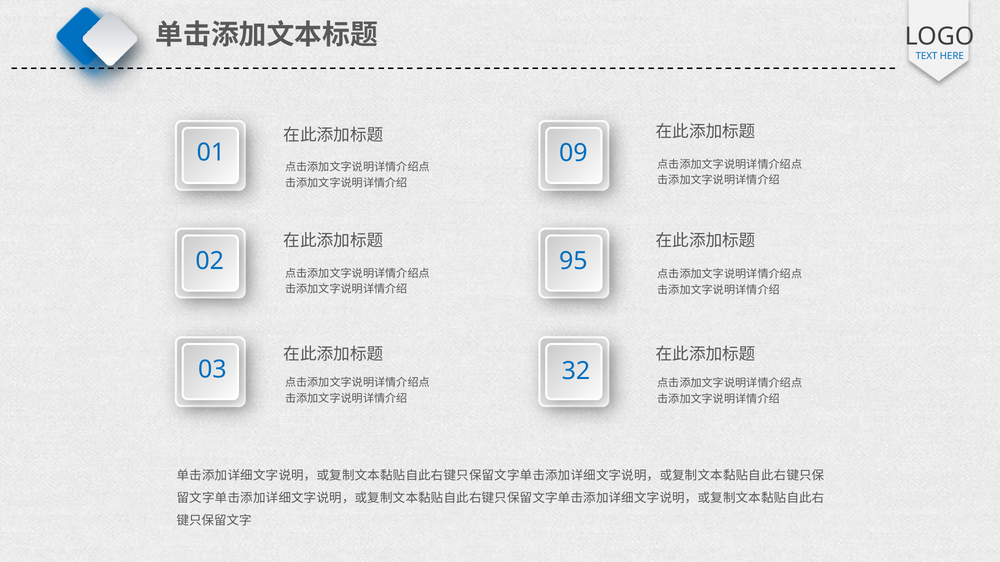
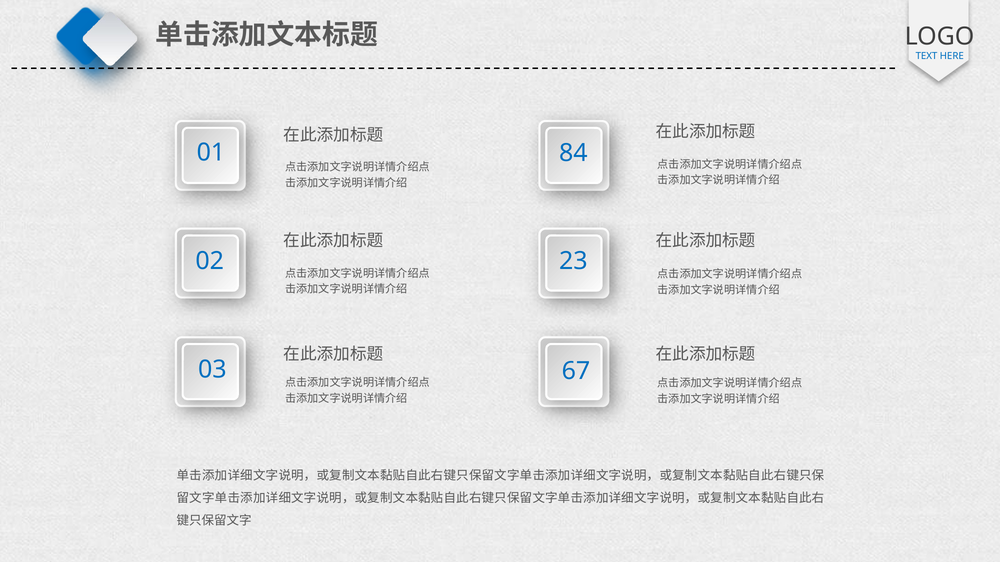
09: 09 -> 84
95: 95 -> 23
32: 32 -> 67
